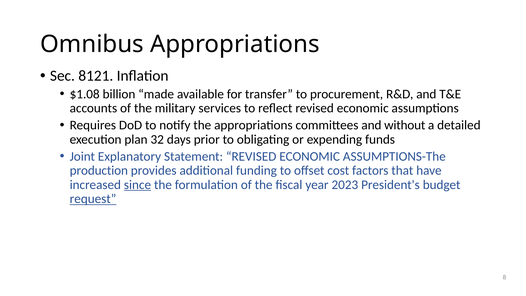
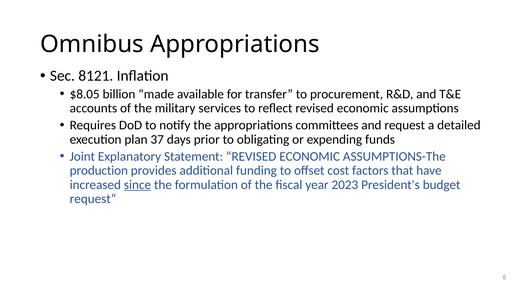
$1.08: $1.08 -> $8.05
and without: without -> request
32: 32 -> 37
request at (93, 199) underline: present -> none
